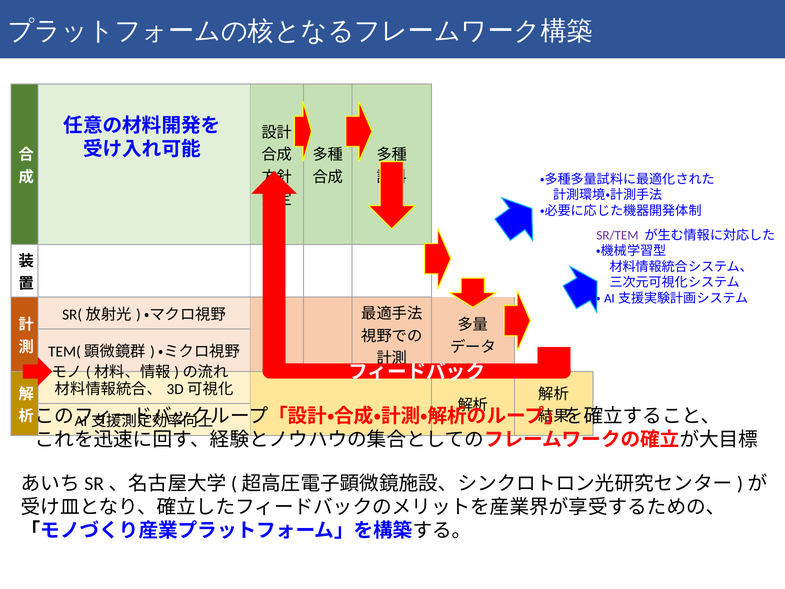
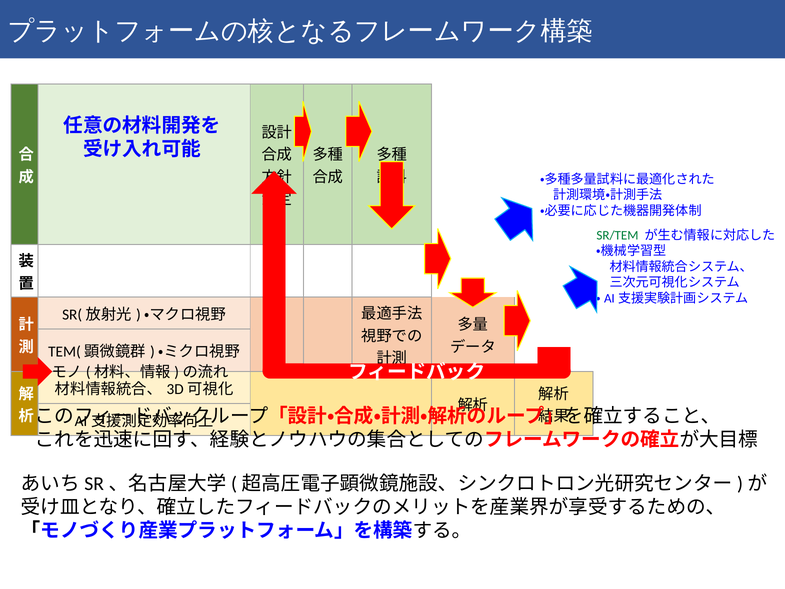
SR/TEM colour: purple -> green
